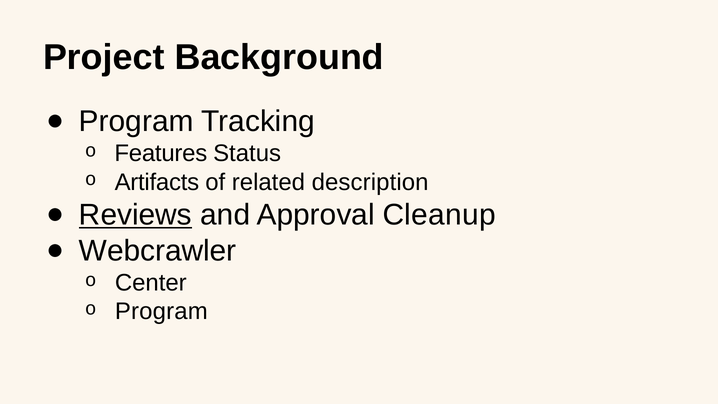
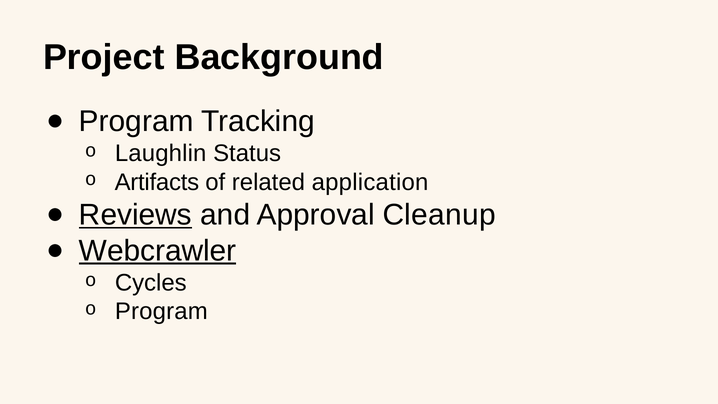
Features: Features -> Laughlin
description: description -> application
Webcrawler underline: none -> present
Center: Center -> Cycles
